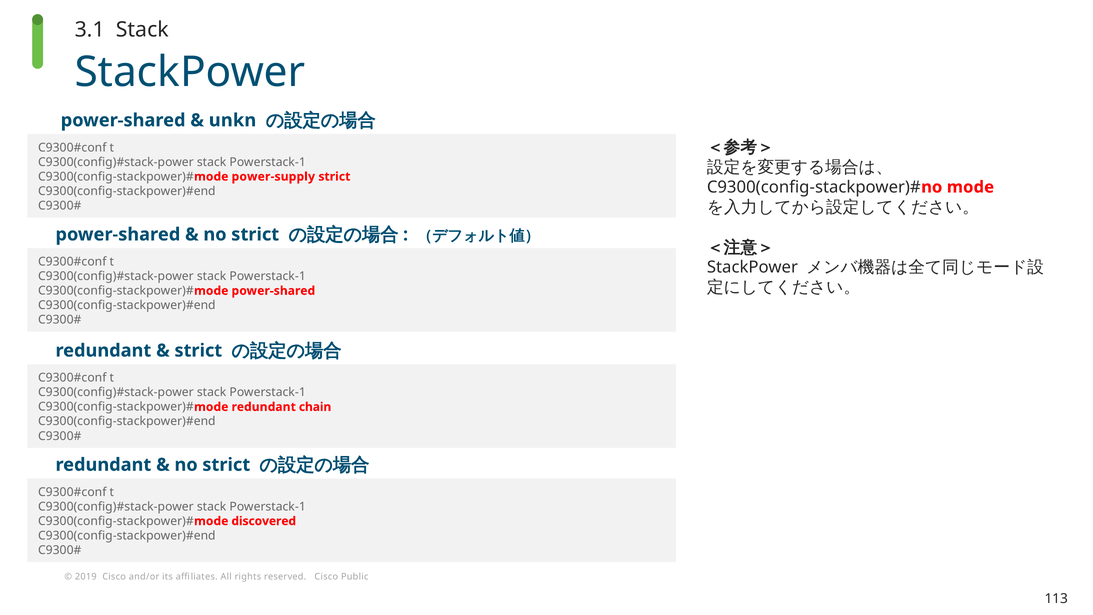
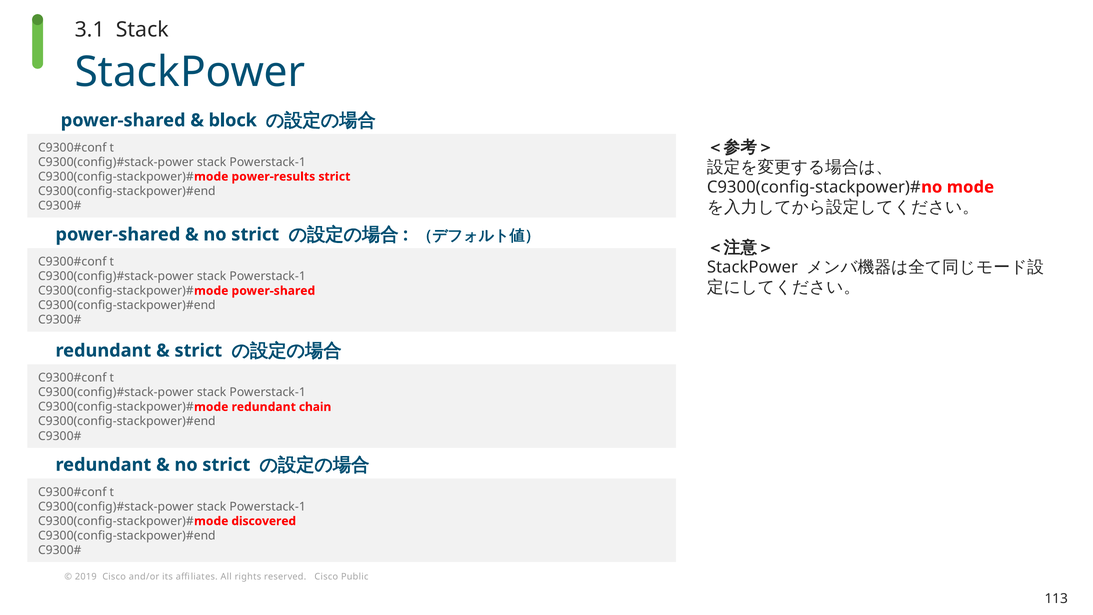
unkn: unkn -> block
power-supply: power-supply -> power-results
